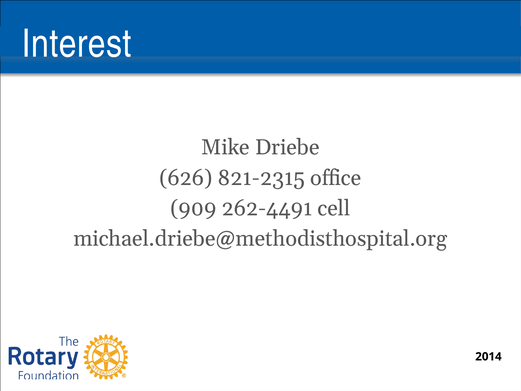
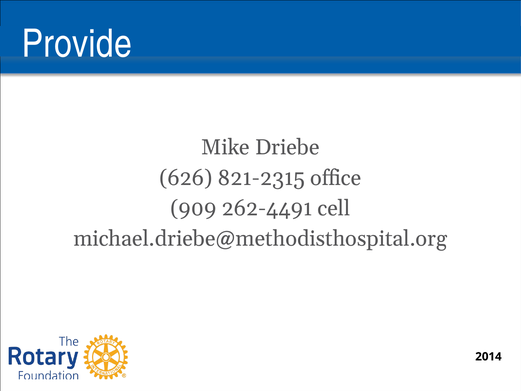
Interest: Interest -> Provide
